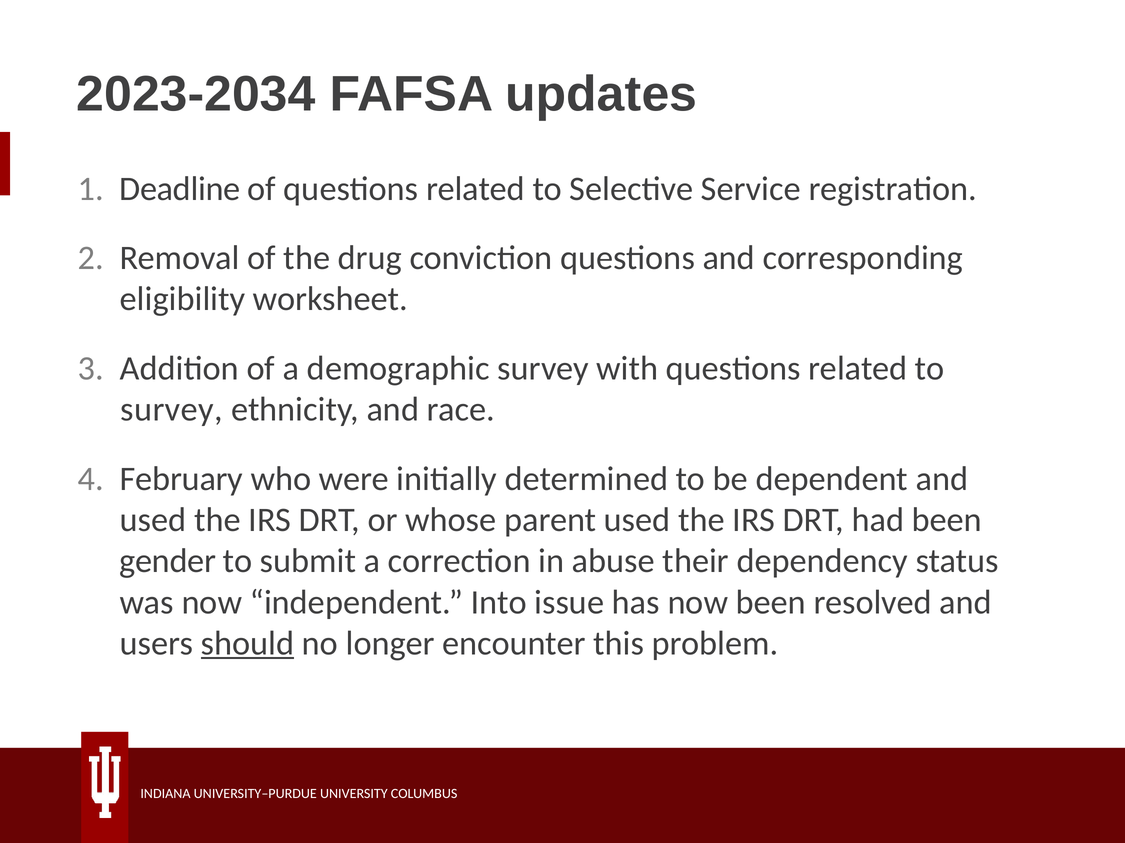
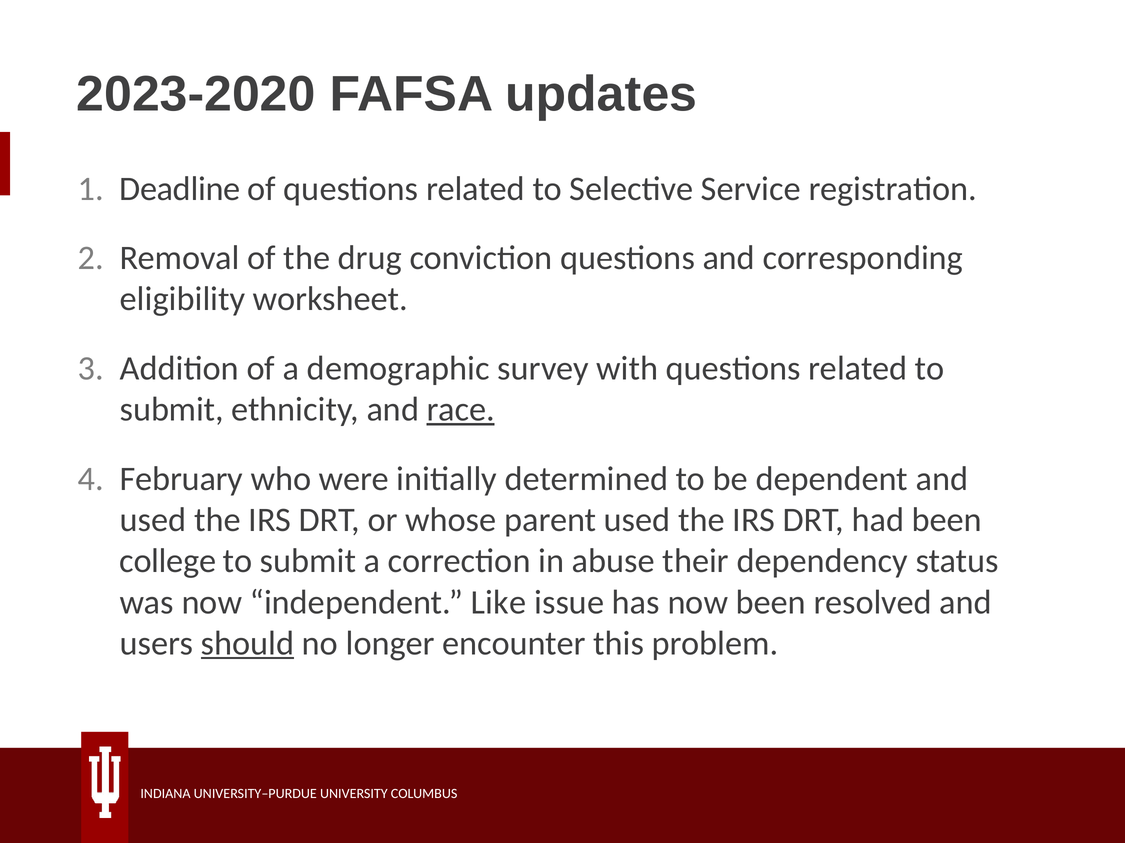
2023-2034: 2023-2034 -> 2023-2020
survey at (172, 410): survey -> submit
race underline: none -> present
gender: gender -> college
Into: Into -> Like
